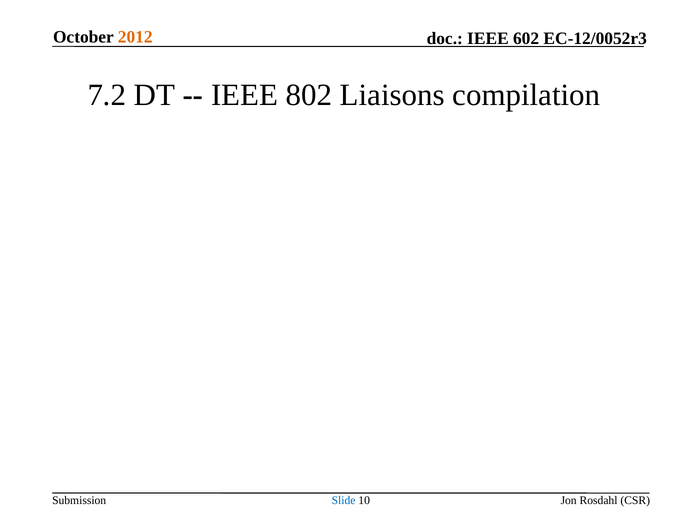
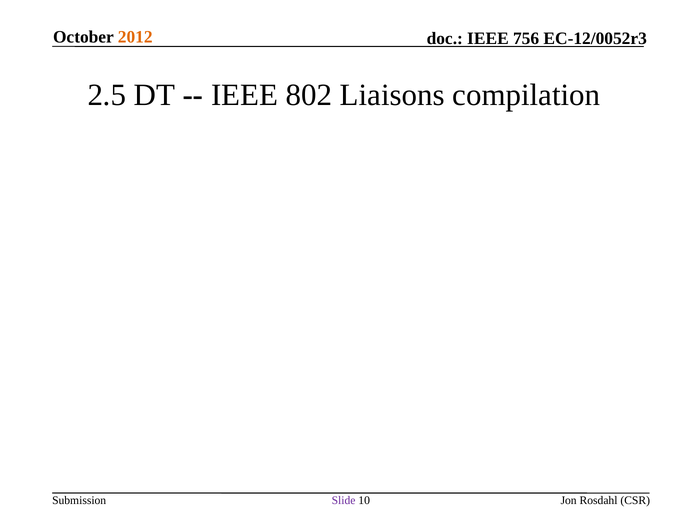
602: 602 -> 756
7.2: 7.2 -> 2.5
Slide colour: blue -> purple
